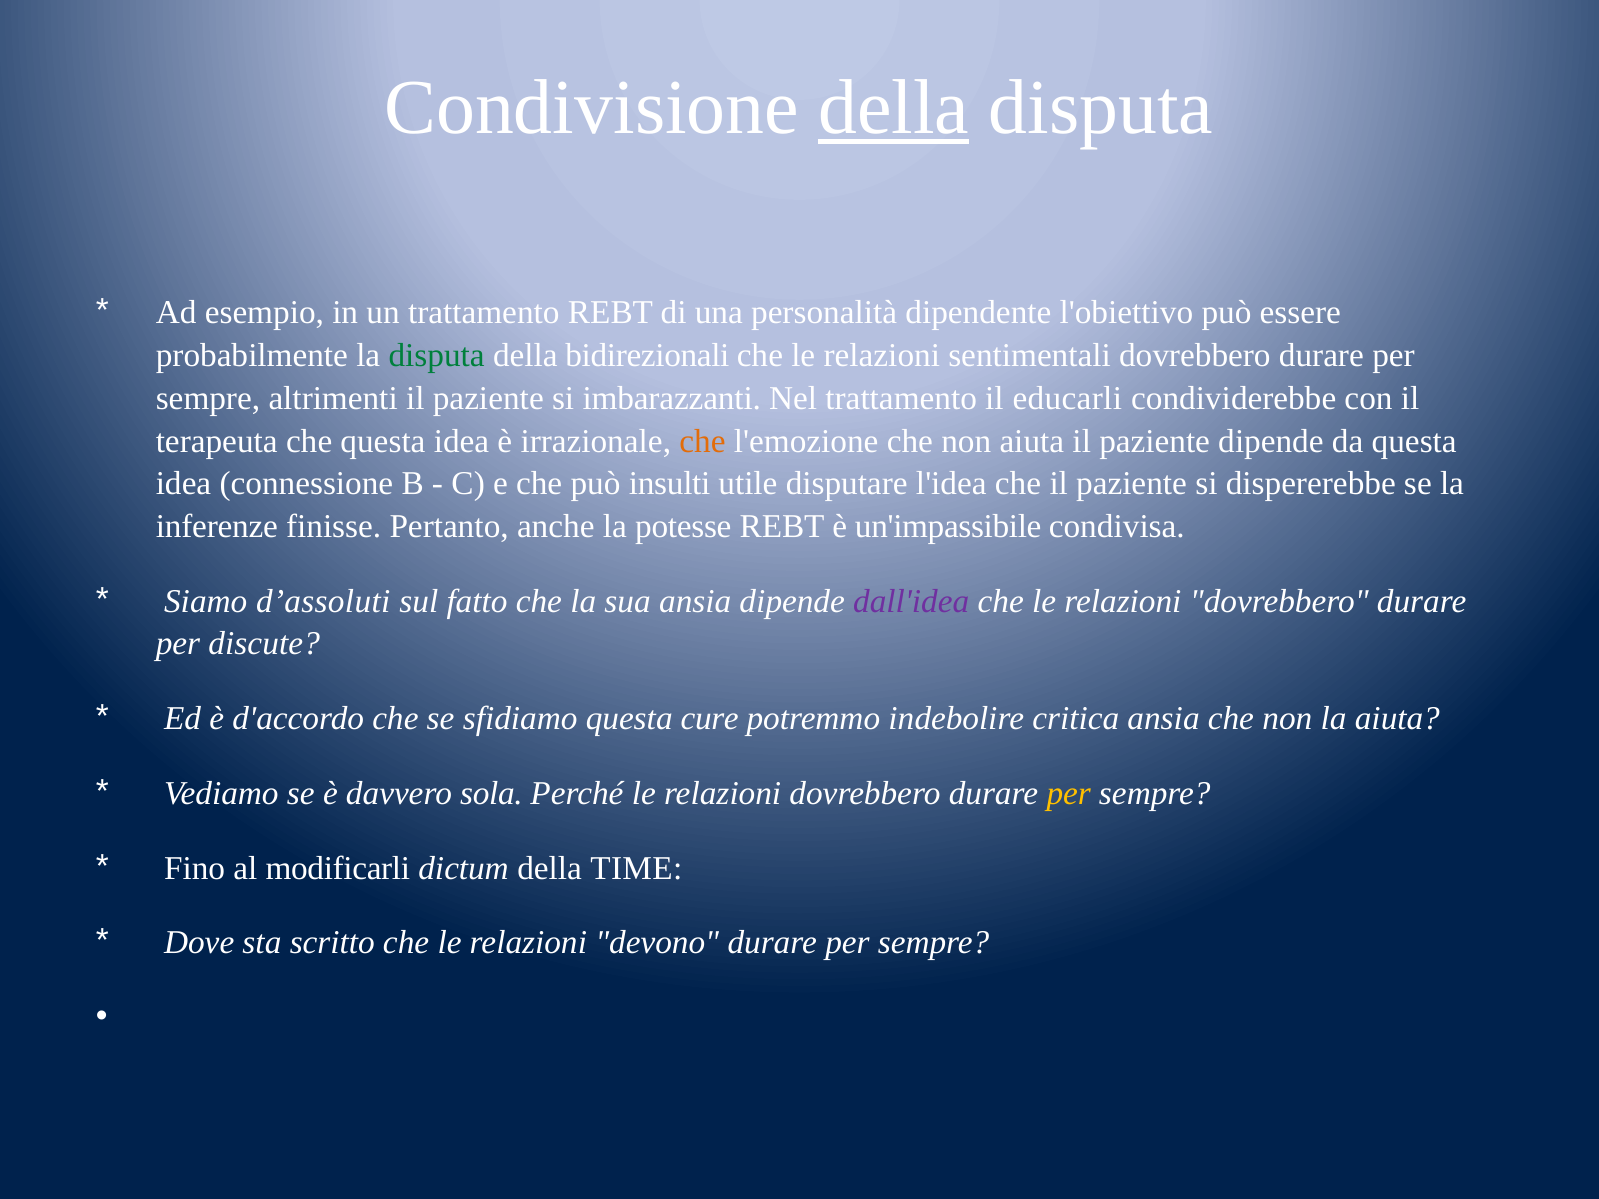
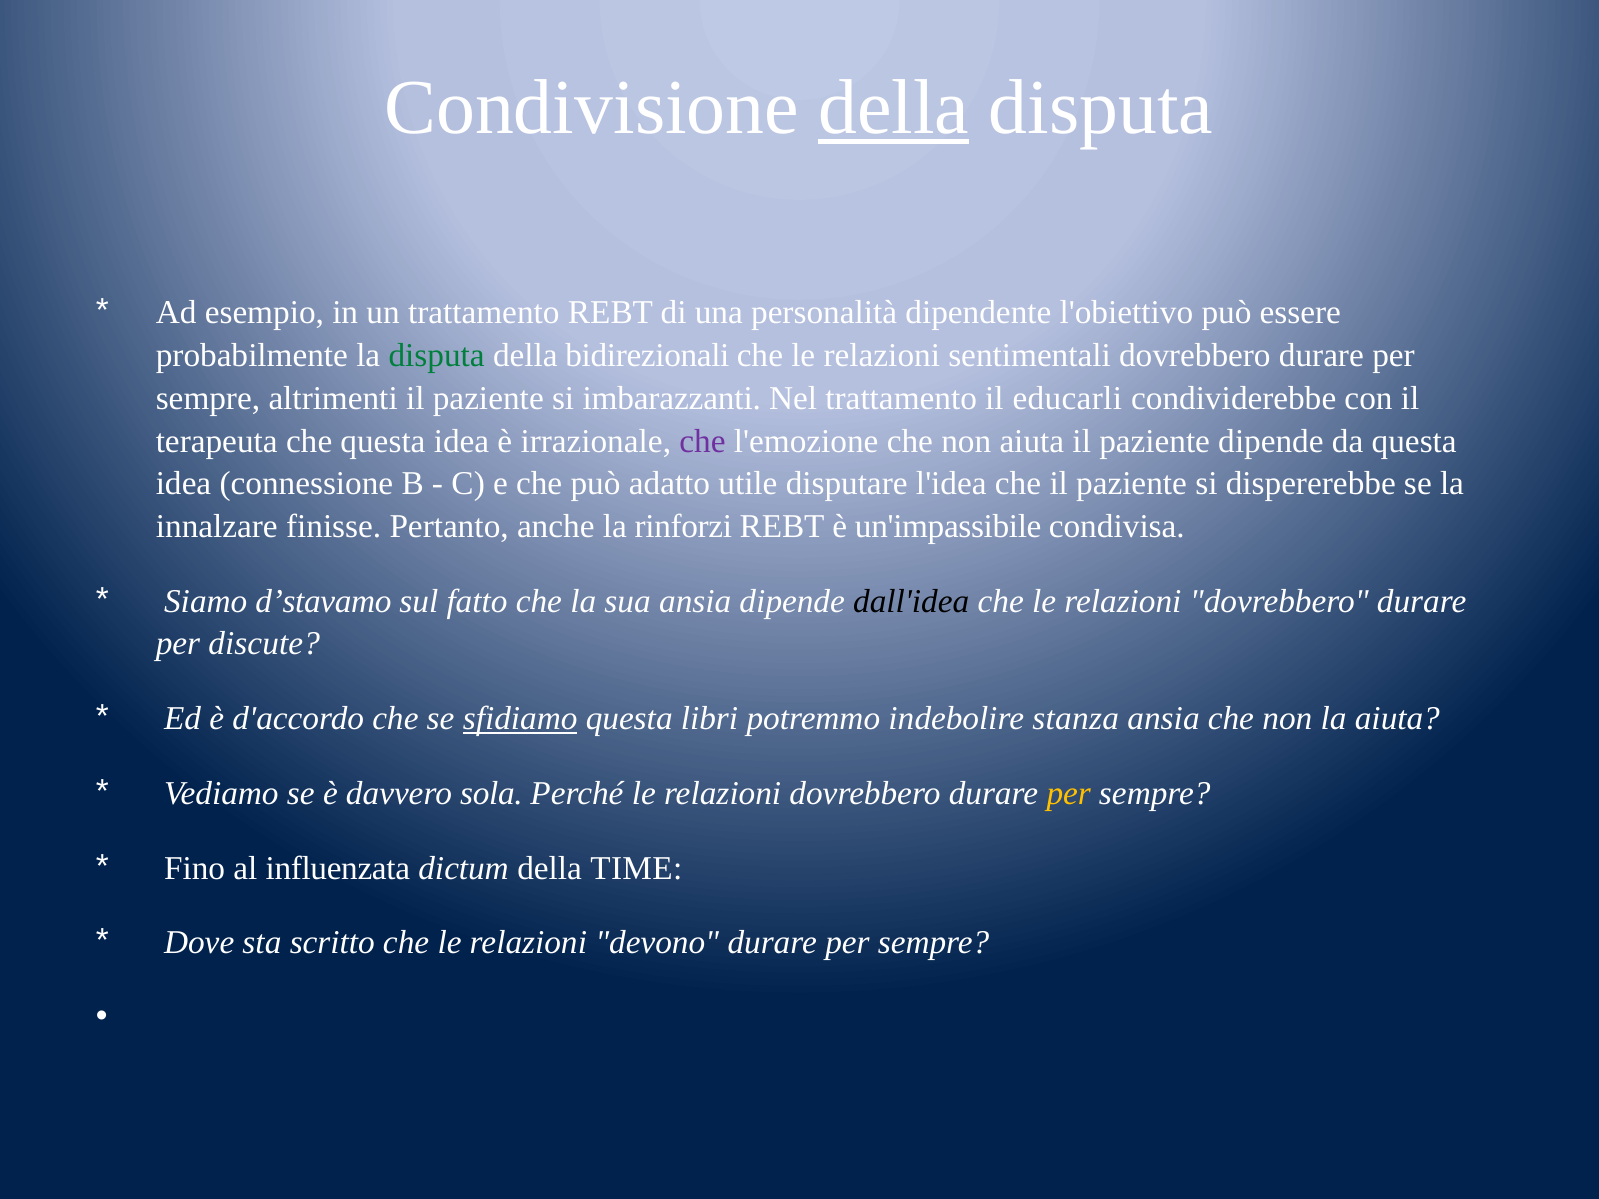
che at (702, 441) colour: orange -> purple
insulti: insulti -> adatto
inferenze: inferenze -> innalzare
potesse: potesse -> rinforzi
d’assoluti: d’assoluti -> d’stavamo
dall'idea colour: purple -> black
sfidiamo underline: none -> present
cure: cure -> libri
critica: critica -> stanza
modificarli: modificarli -> influenzata
